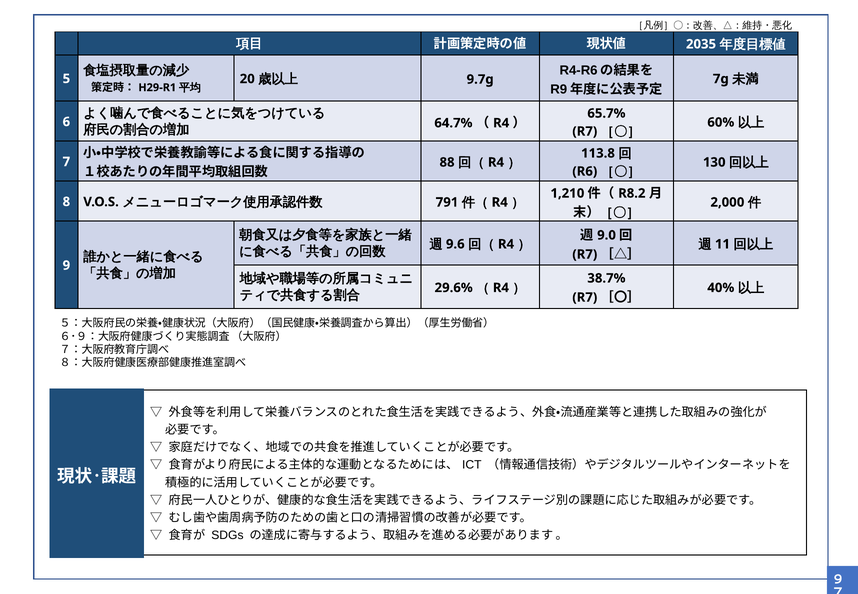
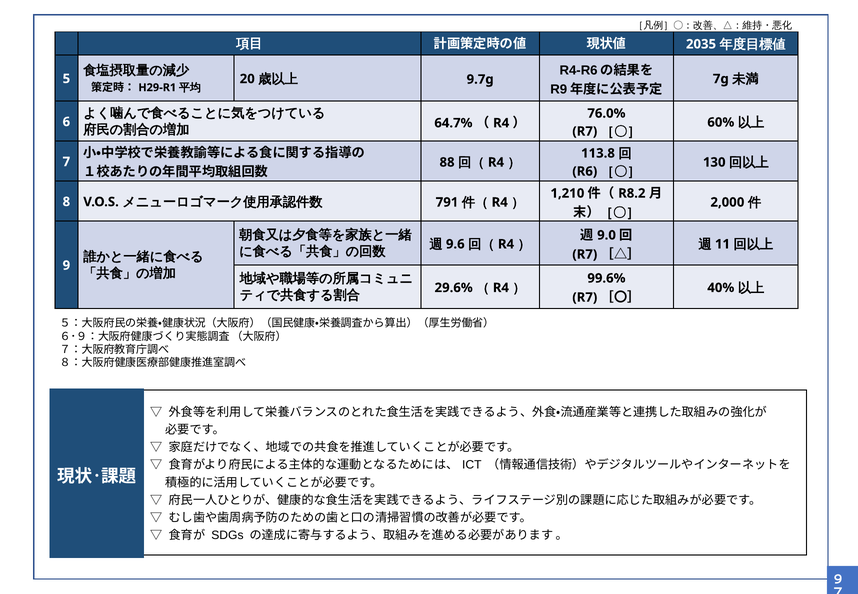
65.7%: 65.7% -> 76.0%
38.7%: 38.7% -> 99.6%
